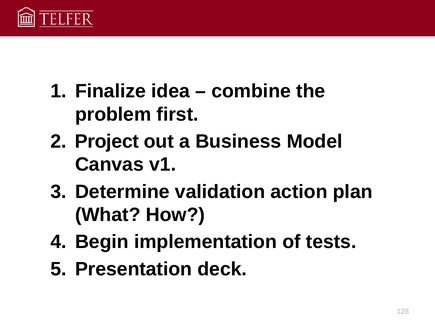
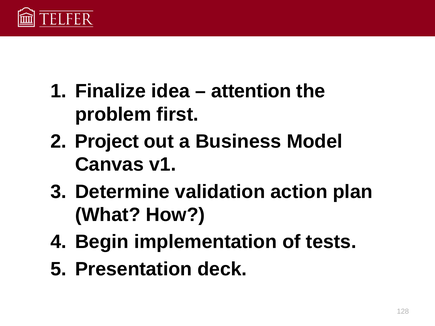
combine: combine -> attention
